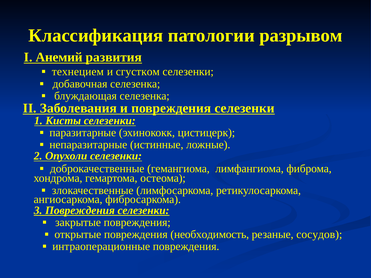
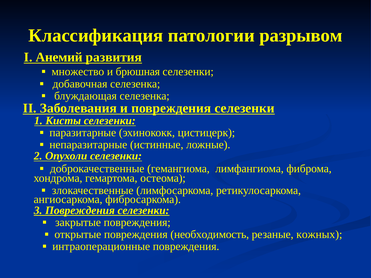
технецием: технецием -> множество
сгустком: сгустком -> брюшная
сосудов: сосудов -> кожных
